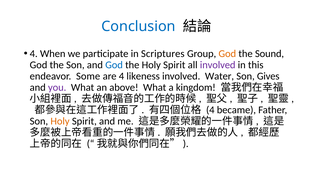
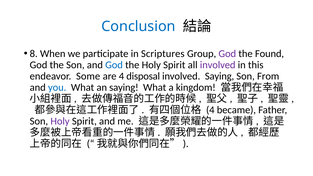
4 at (34, 54): 4 -> 8
God at (227, 54) colour: orange -> purple
Sound: Sound -> Found
likeness: likeness -> disposal
involved Water: Water -> Saying
Gives: Gives -> From
you colour: purple -> blue
an above: above -> saying
Holy at (60, 121) colour: orange -> purple
